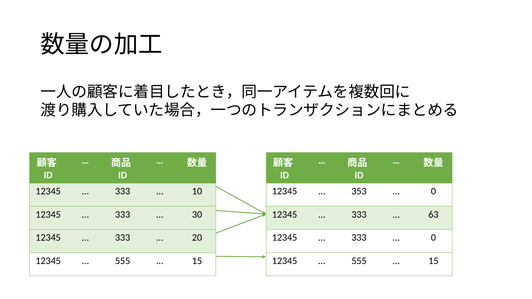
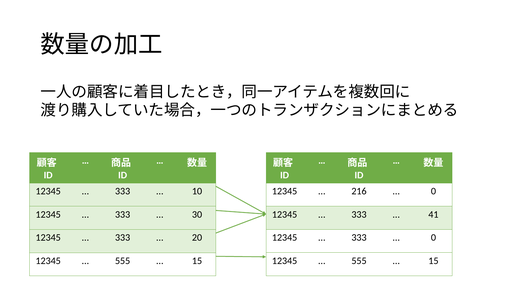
353: 353 -> 216
63: 63 -> 41
